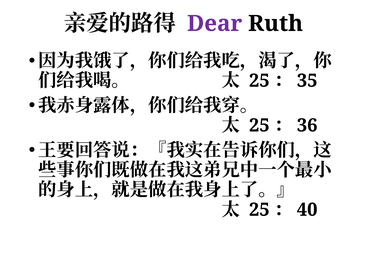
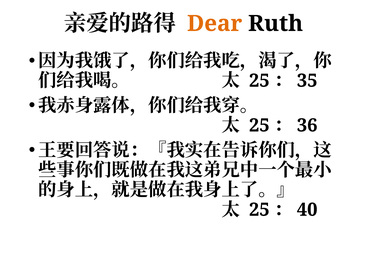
Dear colour: purple -> orange
